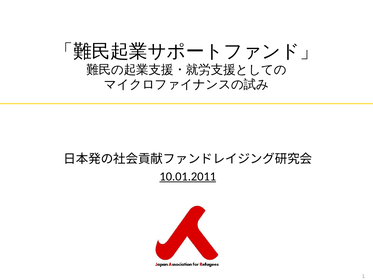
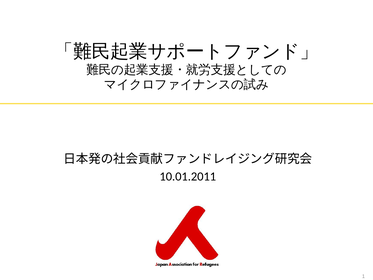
10.01.2011 underline: present -> none
